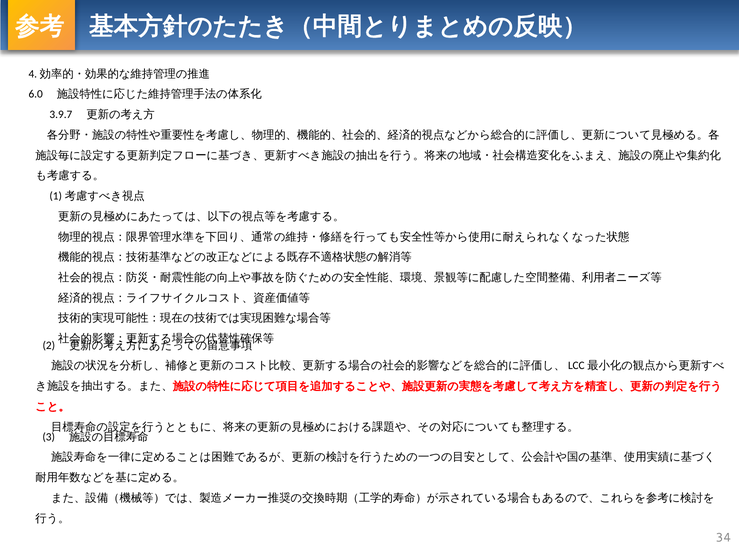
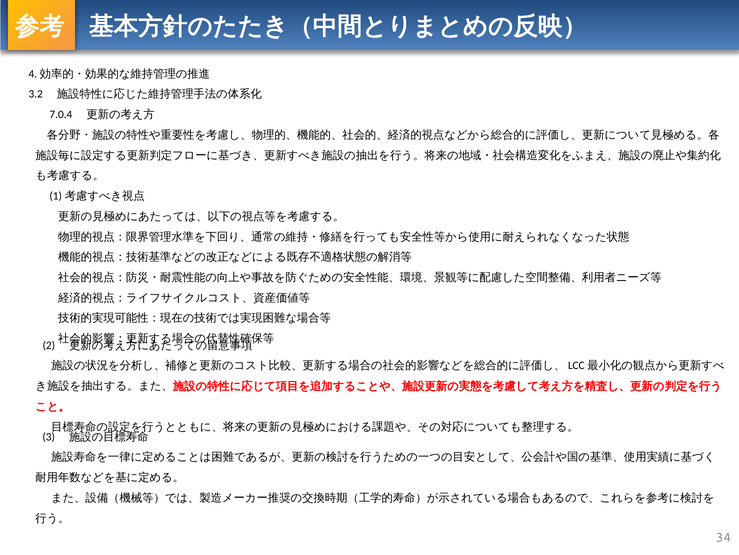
6.0: 6.0 -> 3.2
3.9.7: 3.9.7 -> 7.0.4
